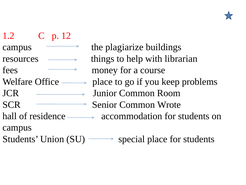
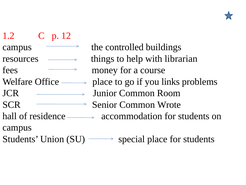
plagiarize: plagiarize -> controlled
keep: keep -> links
